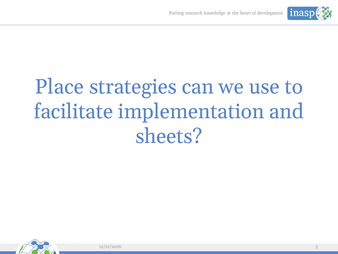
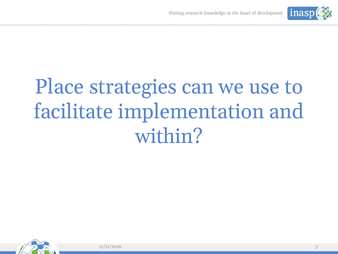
sheets: sheets -> within
